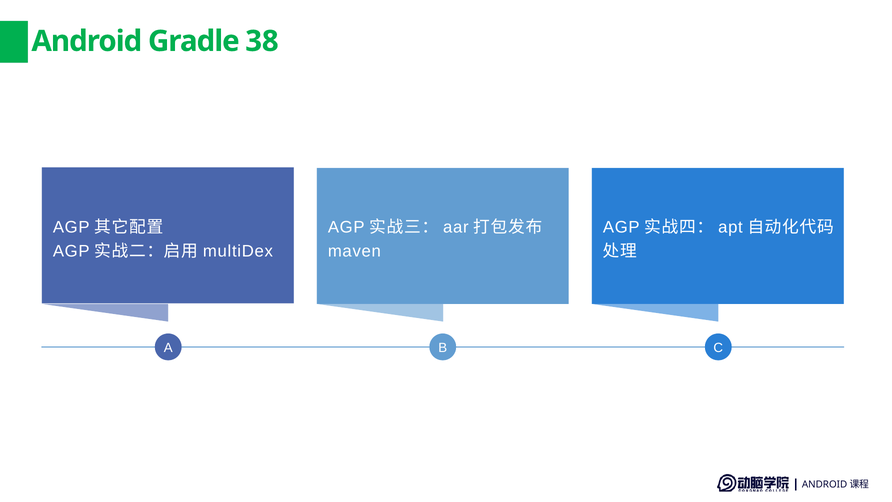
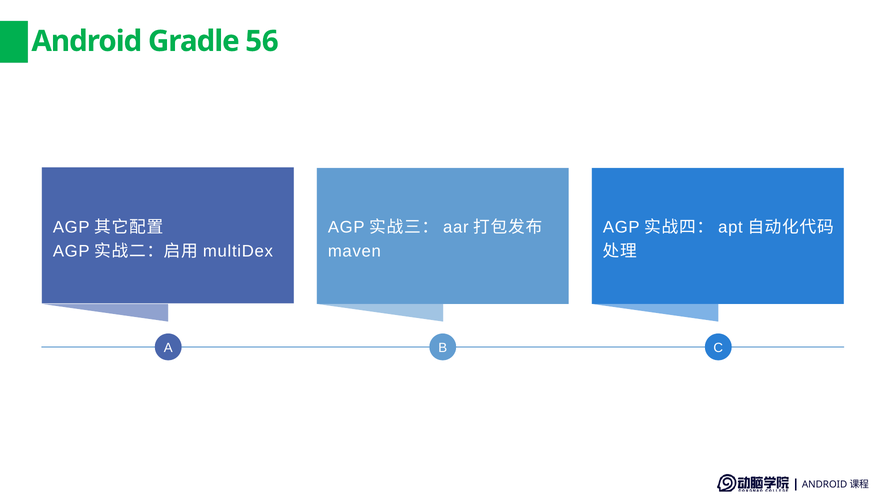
38: 38 -> 56
